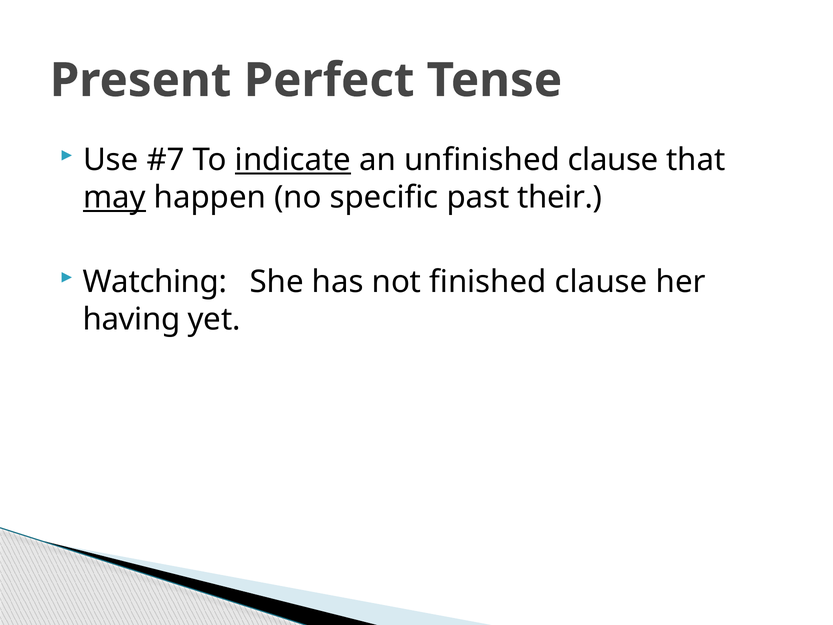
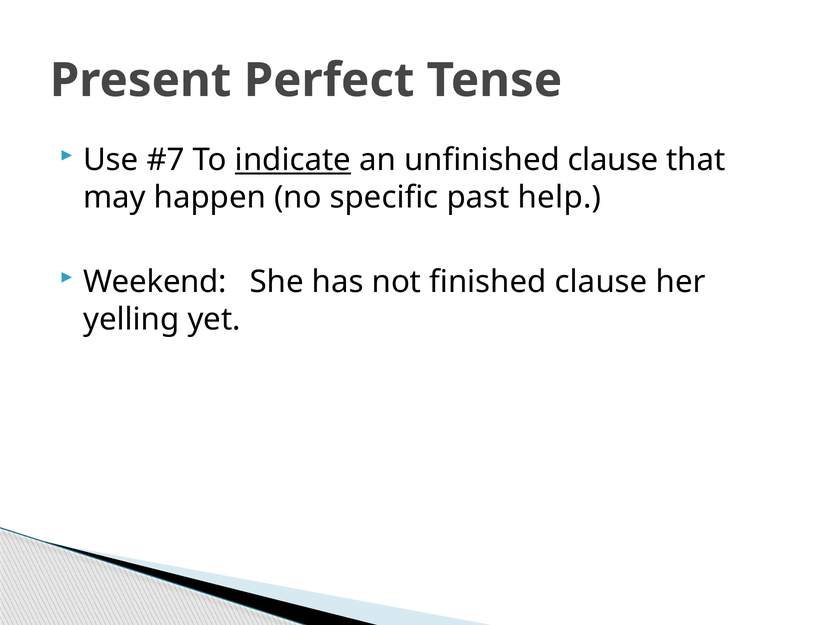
may underline: present -> none
their: their -> help
Watching: Watching -> Weekend
having: having -> yelling
